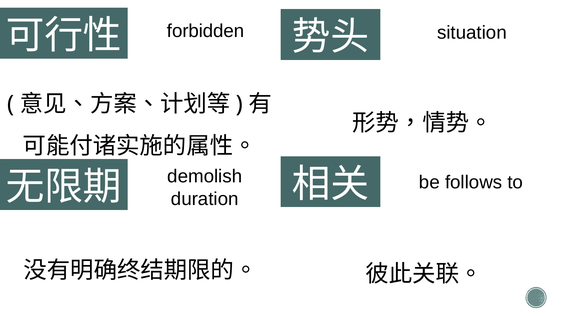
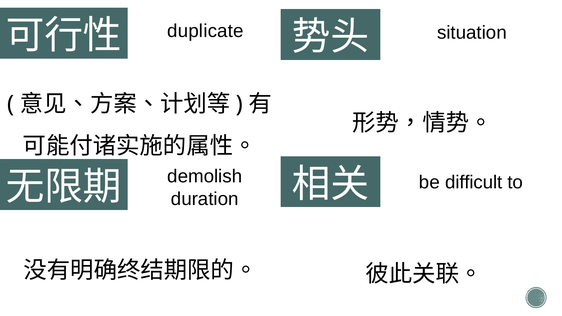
forbidden: forbidden -> duplicate
follows: follows -> difficult
